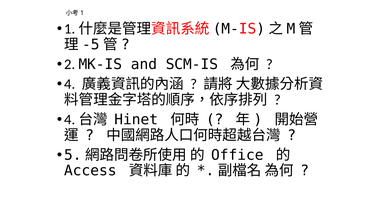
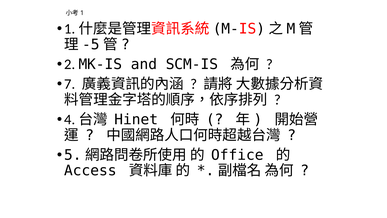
4: 4 -> 7
